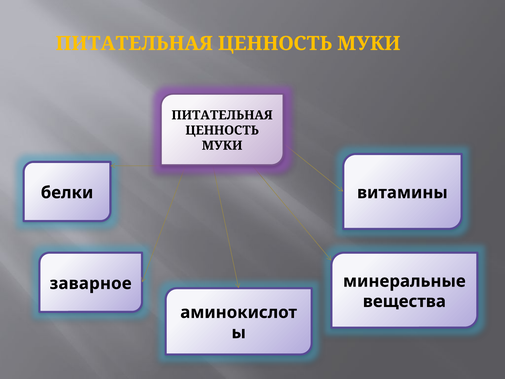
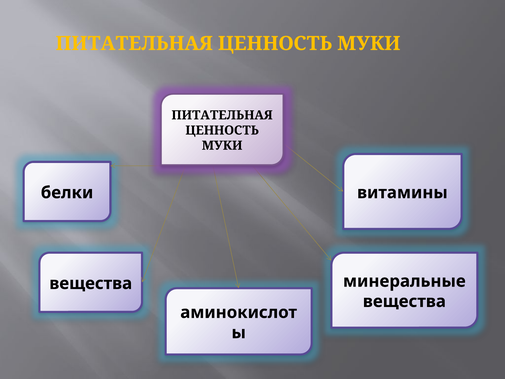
заварное at (91, 283): заварное -> вещества
